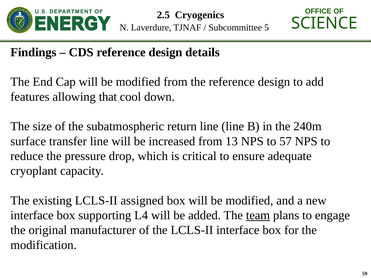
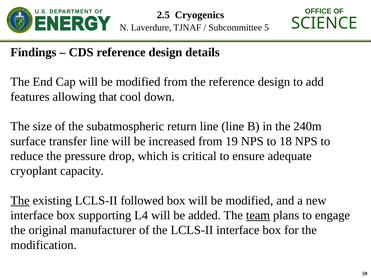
13: 13 -> 19
57: 57 -> 18
The at (20, 201) underline: none -> present
assigned: assigned -> followed
